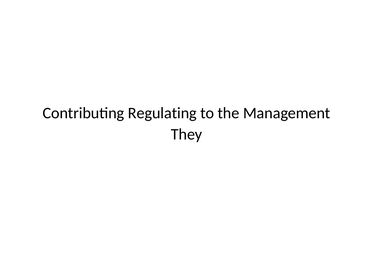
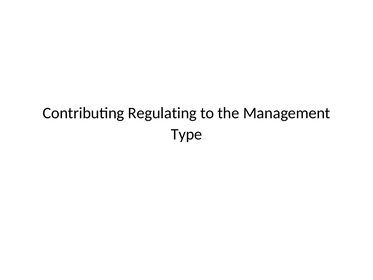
They: They -> Type
